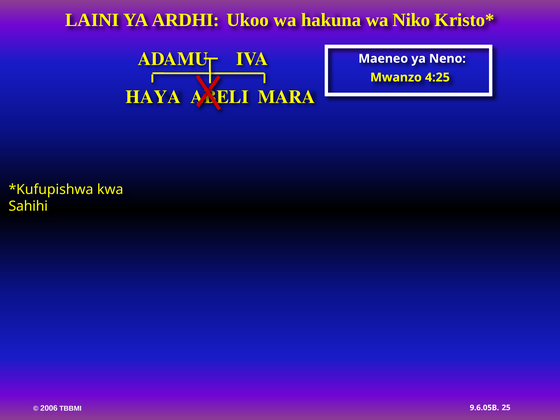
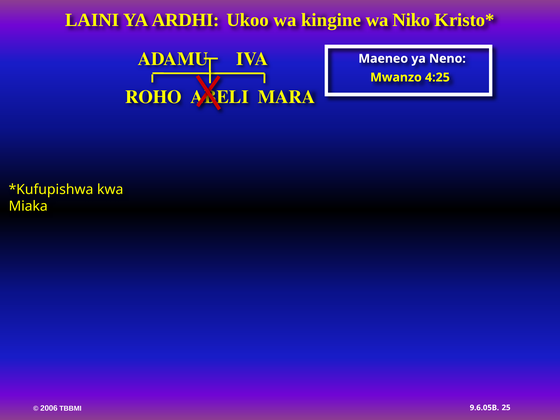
hakuna: hakuna -> kingine
HAYA: HAYA -> ROHO
Sahihi: Sahihi -> Miaka
